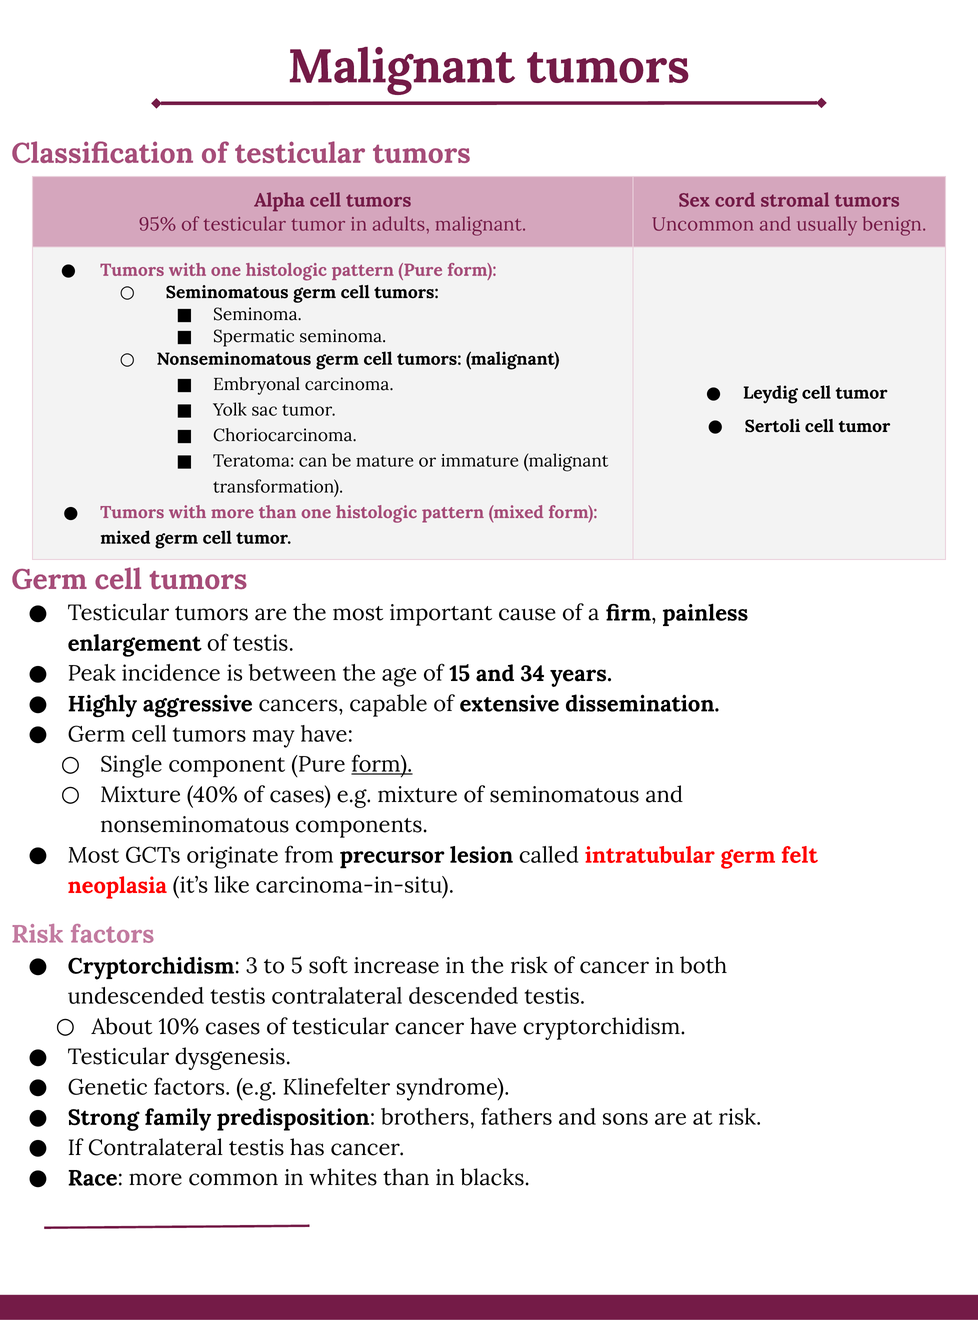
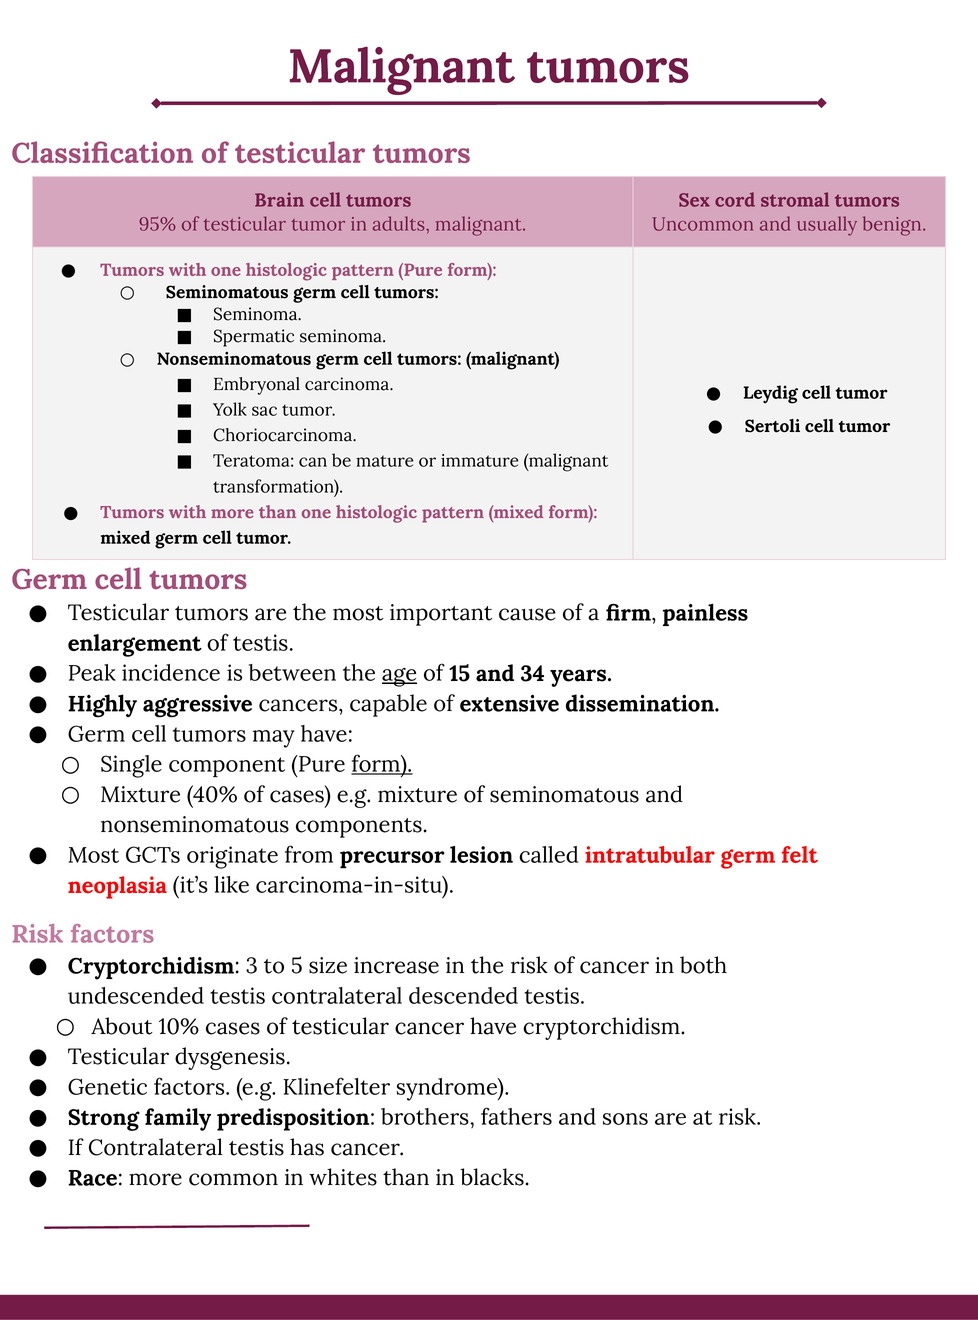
Alpha: Alpha -> Brain
age underline: none -> present
soft: soft -> size
